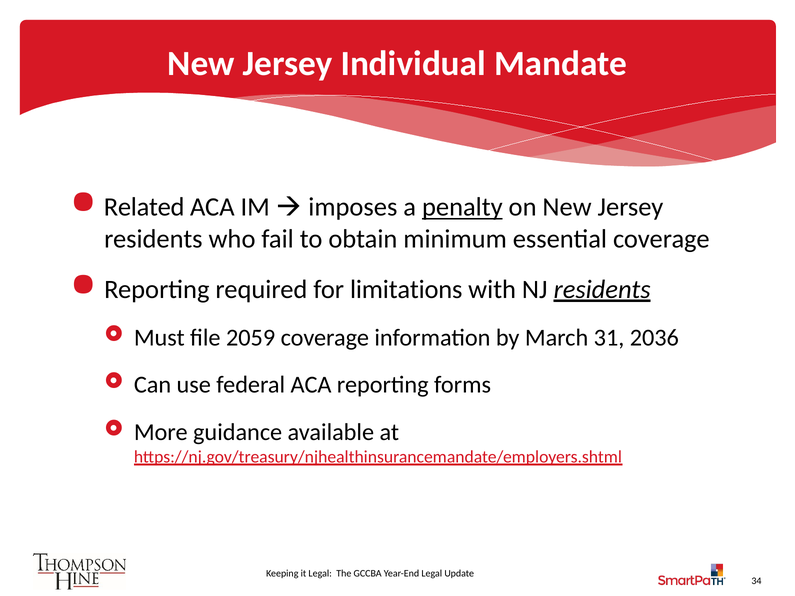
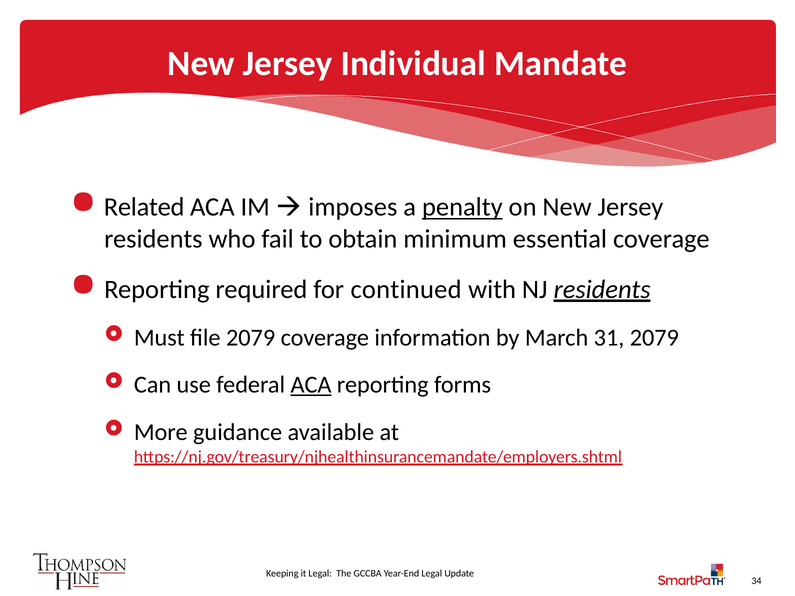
limitations: limitations -> continued
file 2059: 2059 -> 2079
31 2036: 2036 -> 2079
ACA at (311, 385) underline: none -> present
